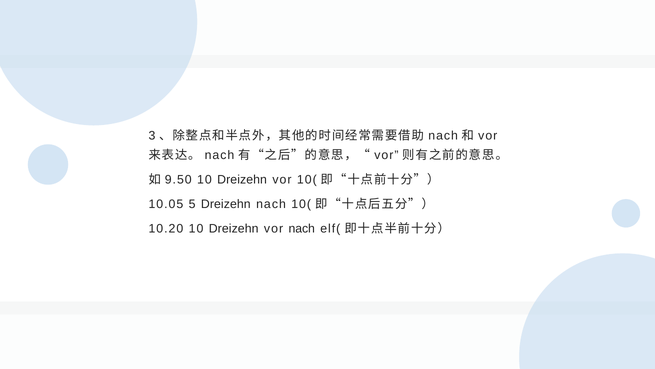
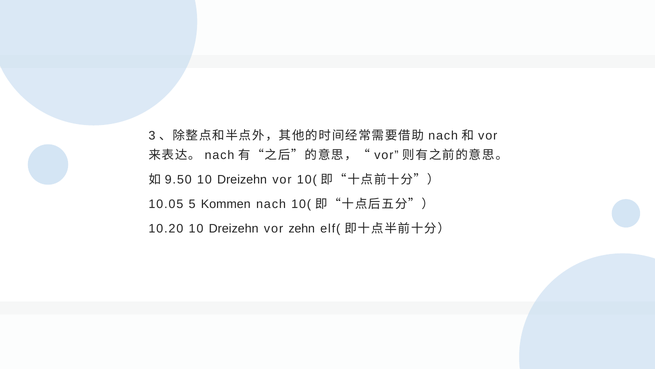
5 Dreizehn: Dreizehn -> Kommen
vor nach: nach -> zehn
